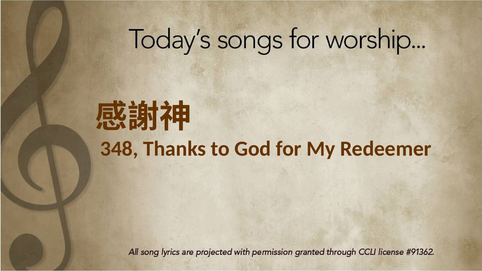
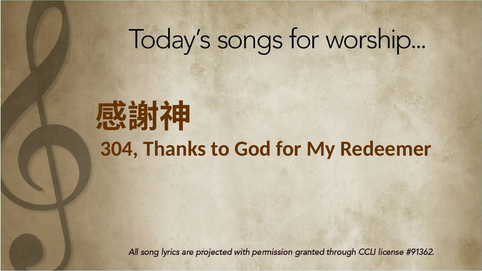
348: 348 -> 304
